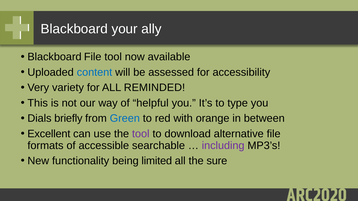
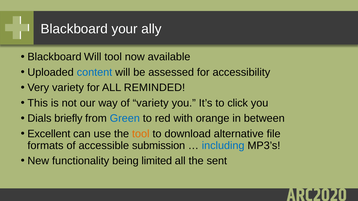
Blackboard File: File -> Will
of helpful: helpful -> variety
type: type -> click
tool at (141, 134) colour: purple -> orange
searchable: searchable -> submission
including colour: purple -> blue
sure: sure -> sent
